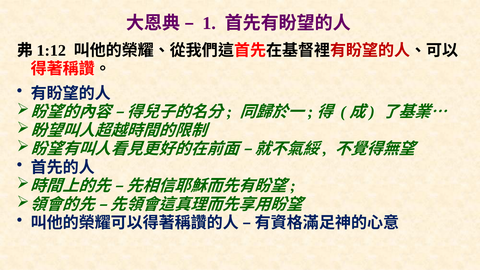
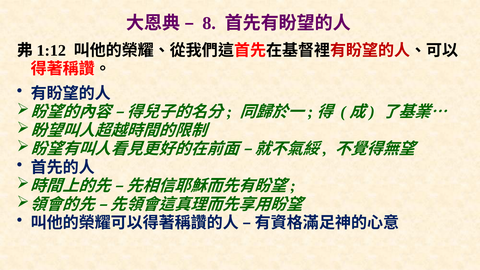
1: 1 -> 8
